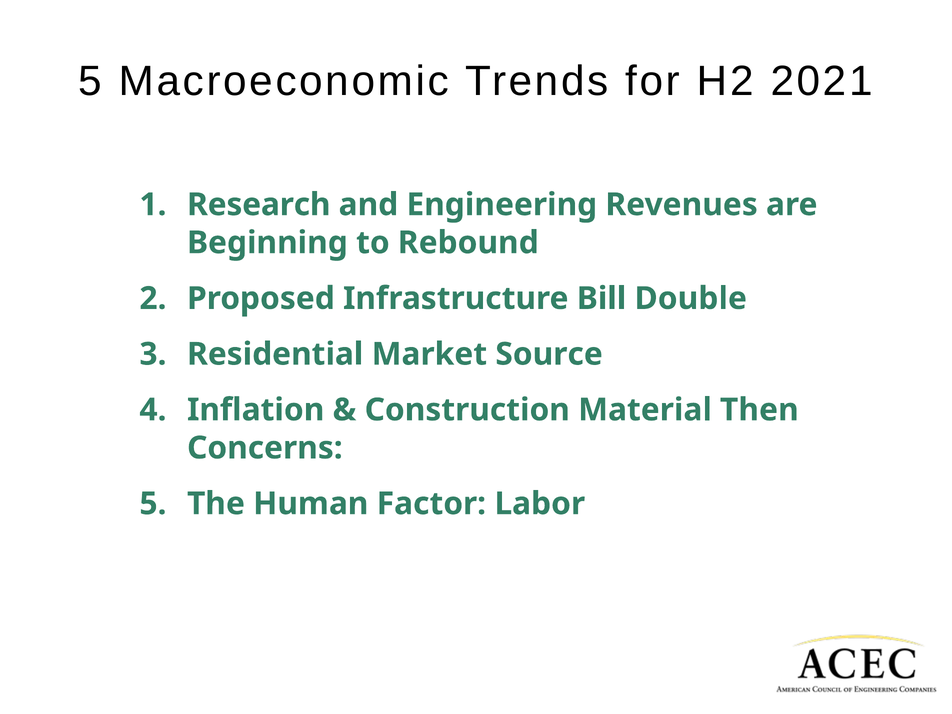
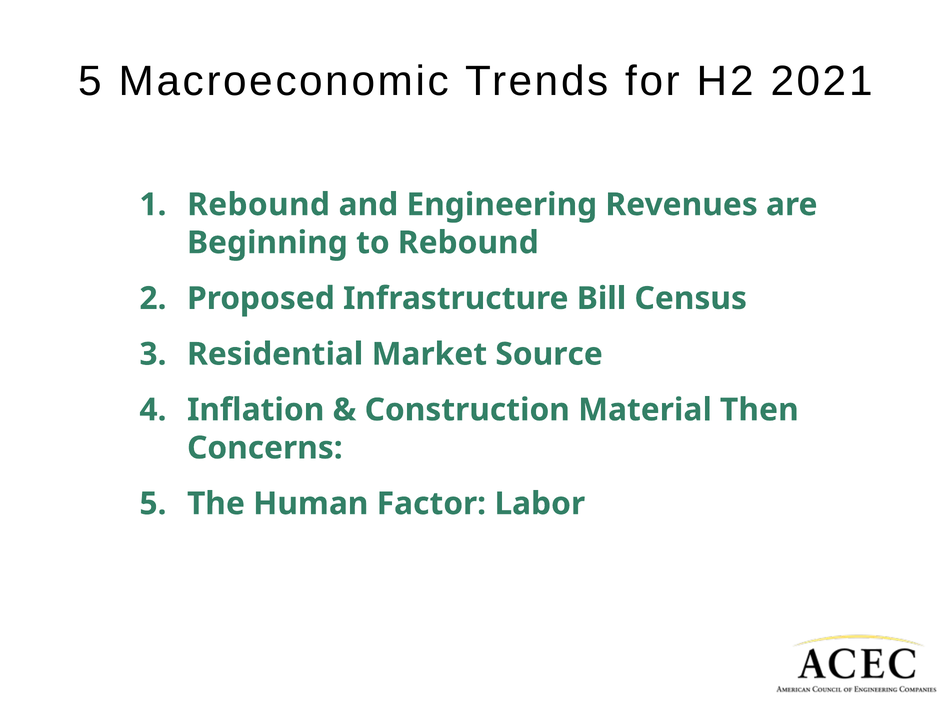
Research at (259, 205): Research -> Rebound
Double: Double -> Census
